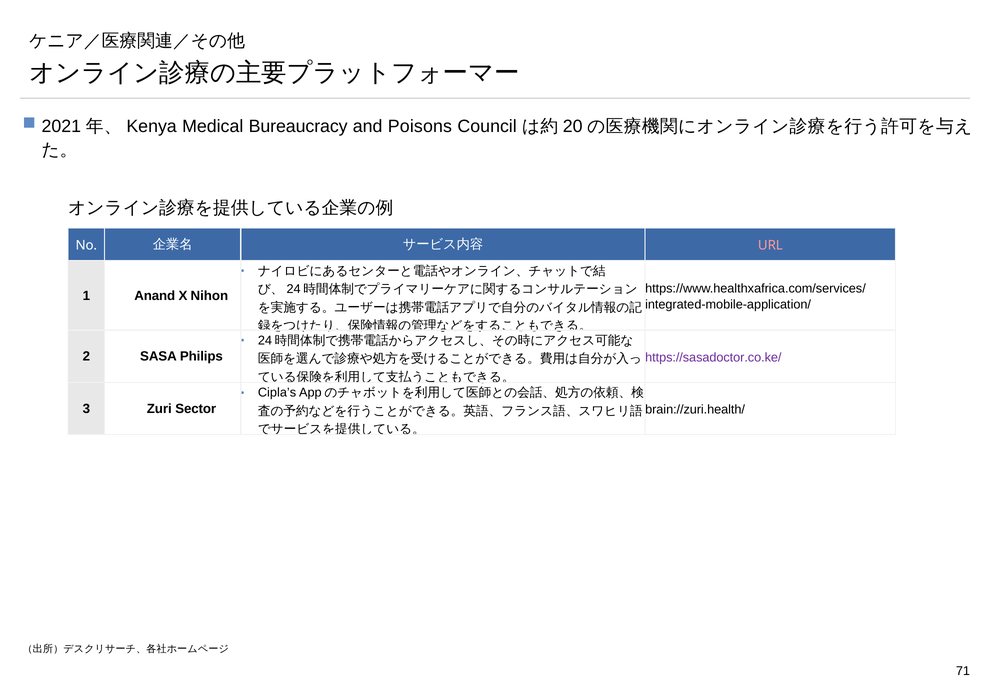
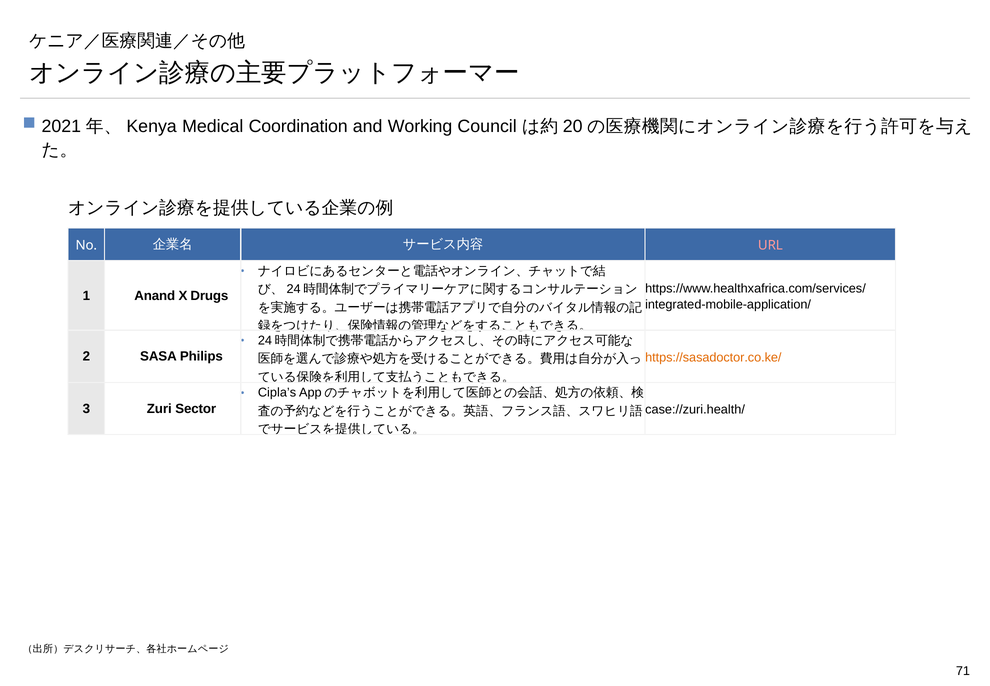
Bureaucracy: Bureaucracy -> Coordination
Poisons: Poisons -> Working
Nihon: Nihon -> Drugs
https://sasadoctor.co.ke/ colour: purple -> orange
brain://zuri.health/: brain://zuri.health/ -> case://zuri.health/
